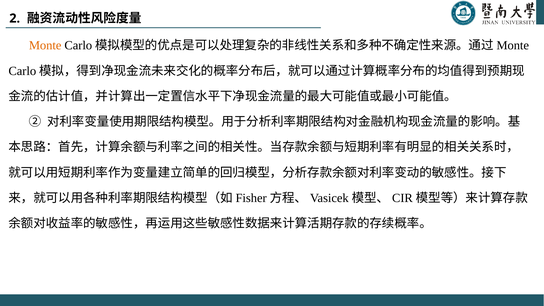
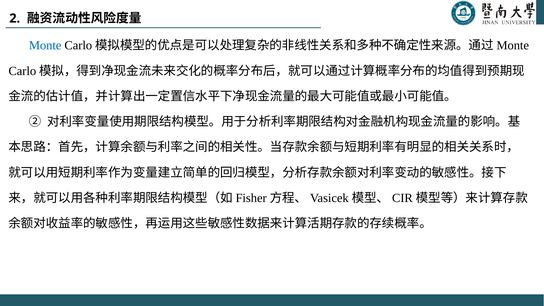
Monte colour: orange -> blue
